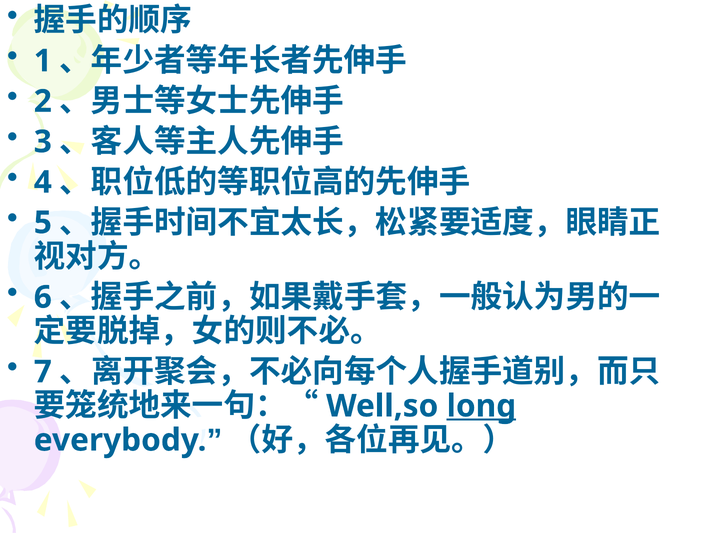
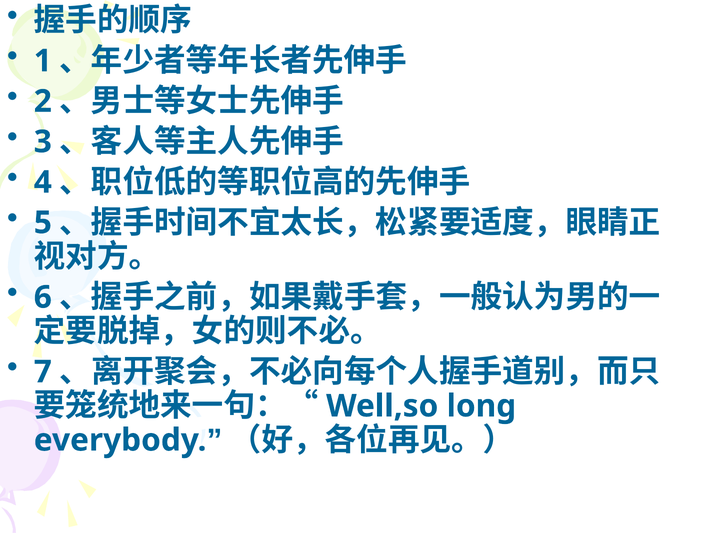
long underline: present -> none
